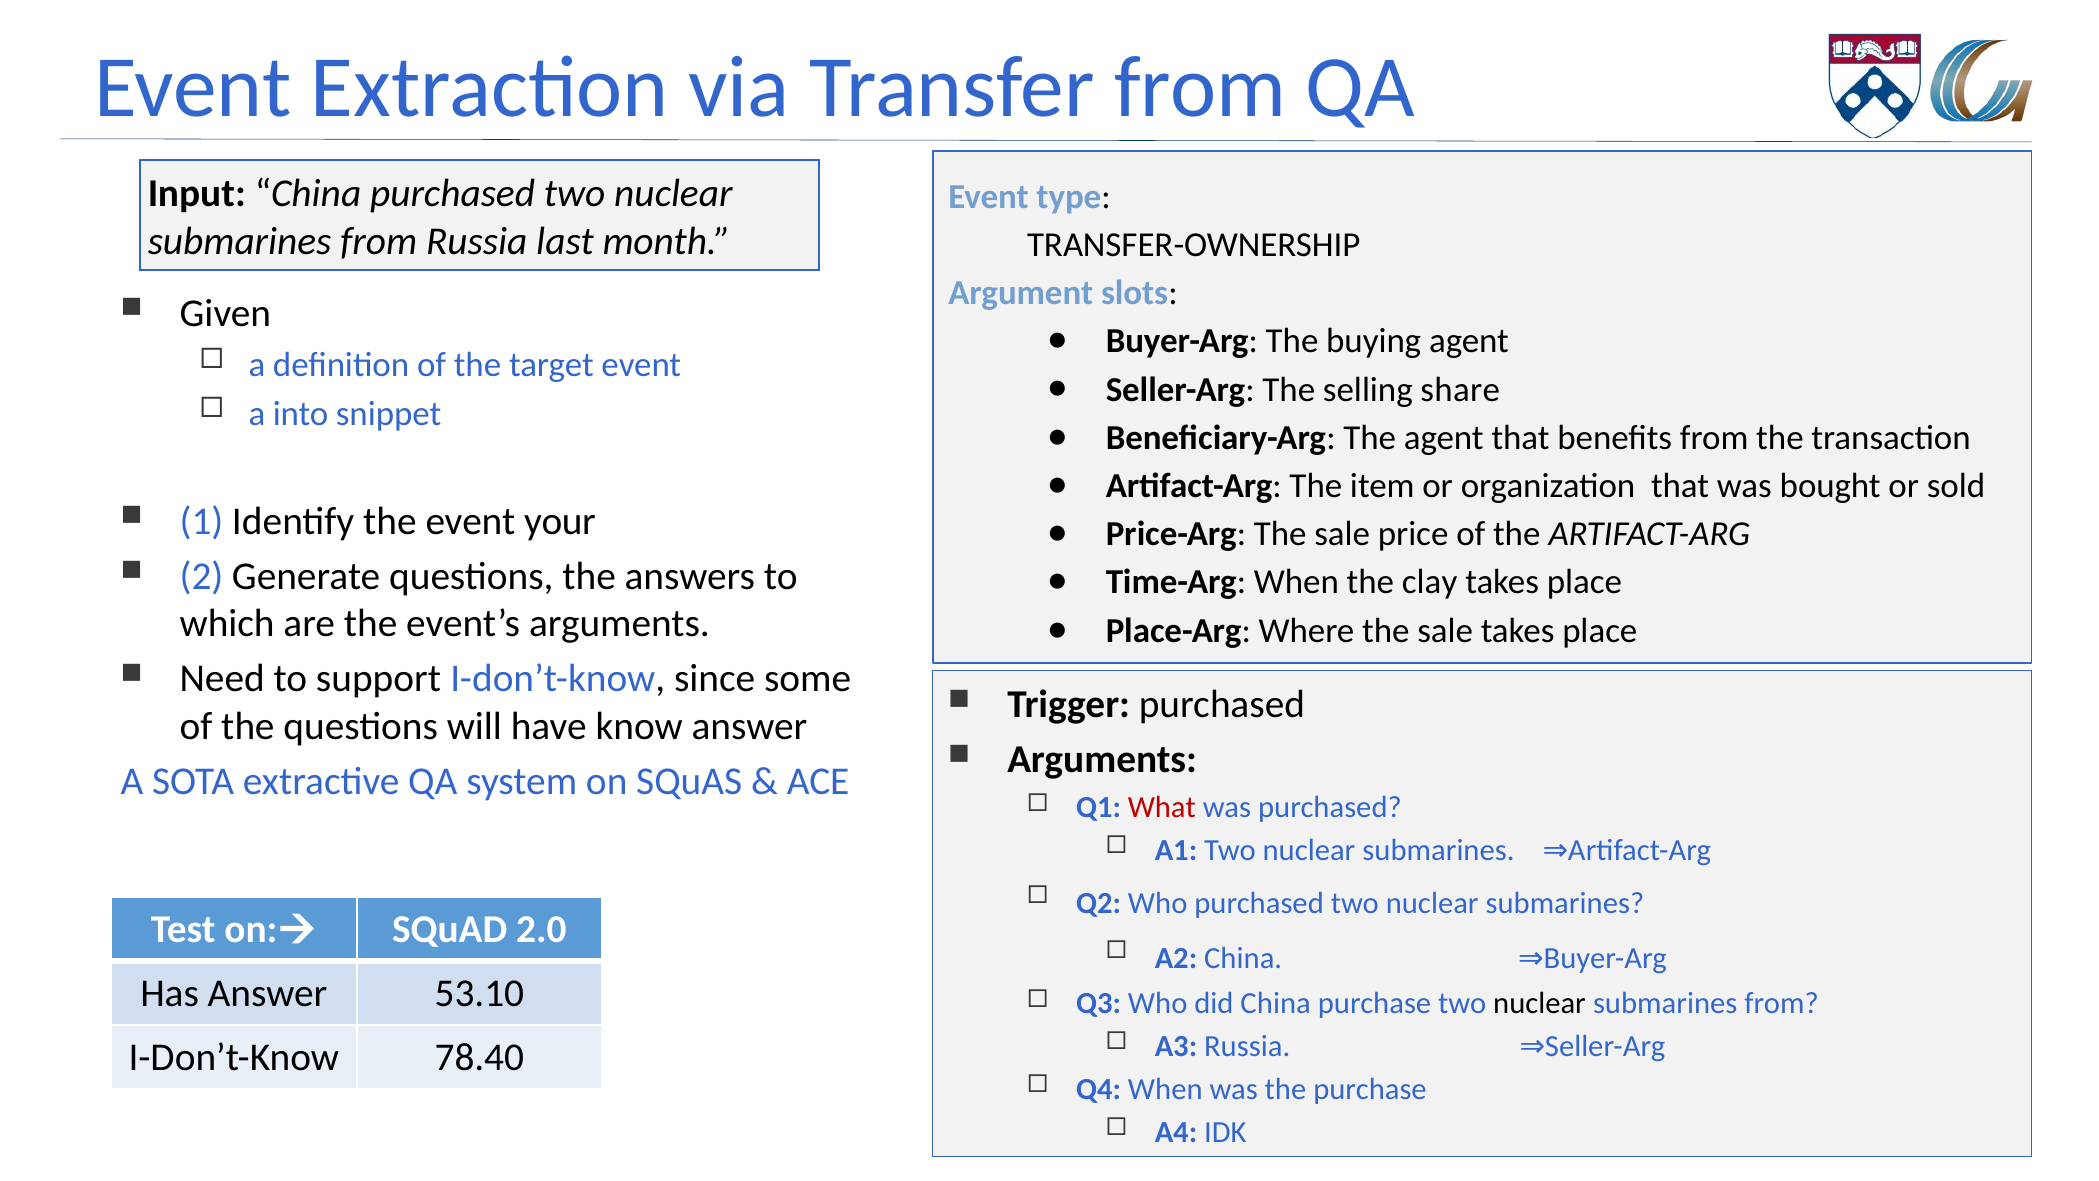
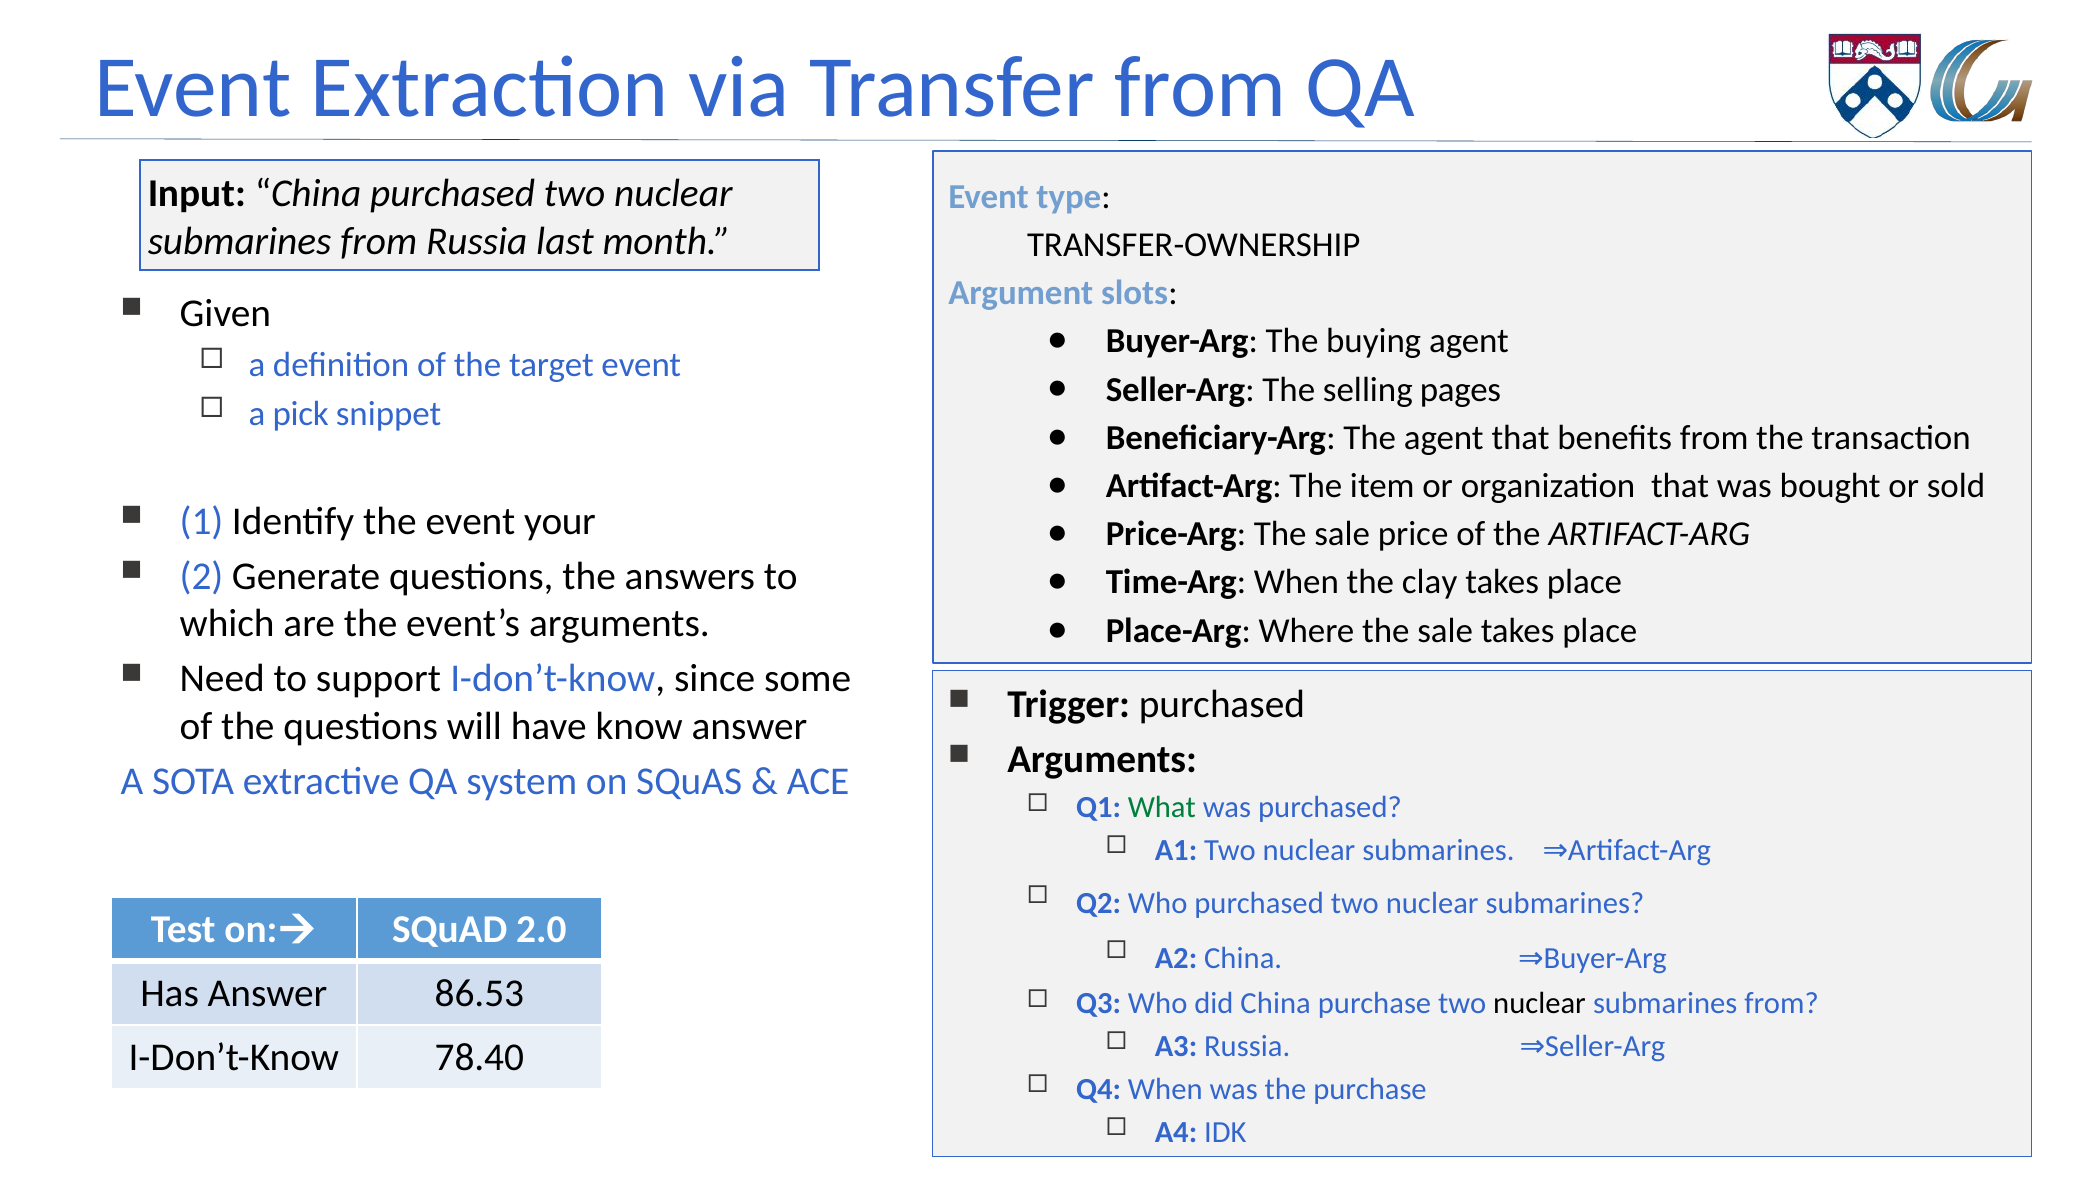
share: share -> pages
into: into -> pick
What colour: red -> green
53.10: 53.10 -> 86.53
